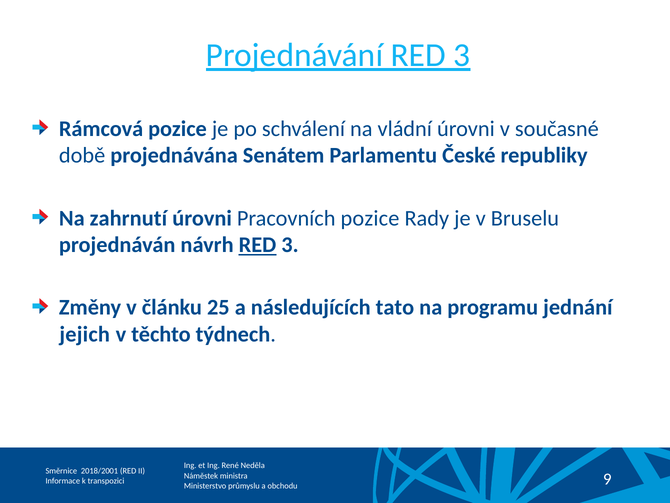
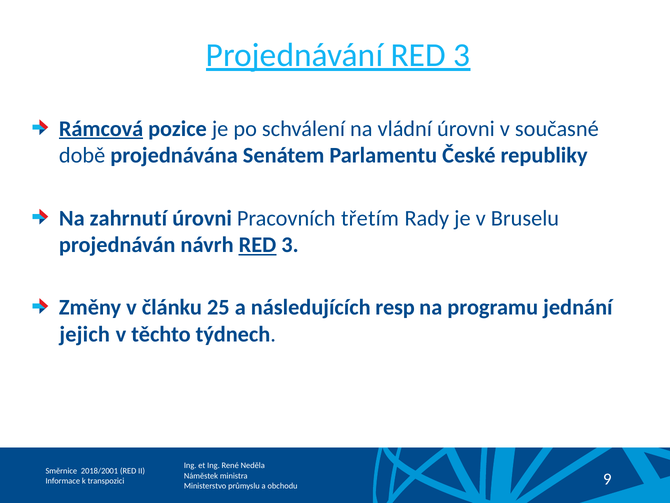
Rámcová underline: none -> present
Pracovních pozice: pozice -> třetím
tato: tato -> resp
